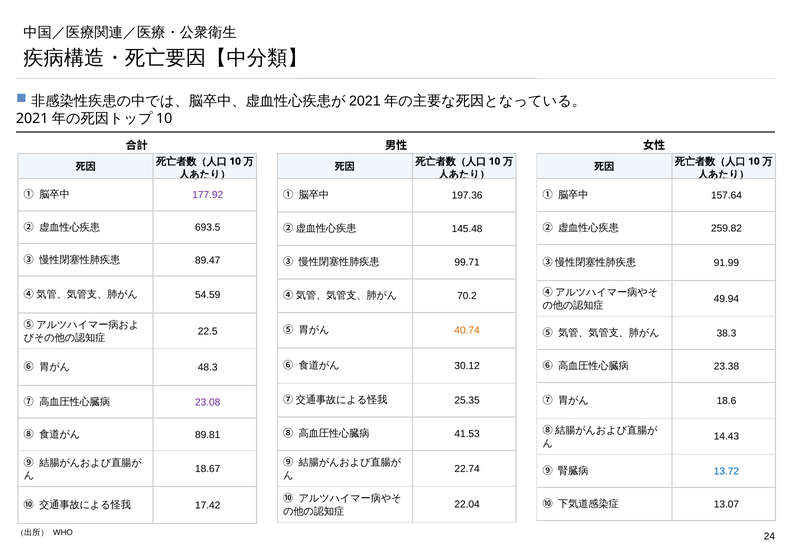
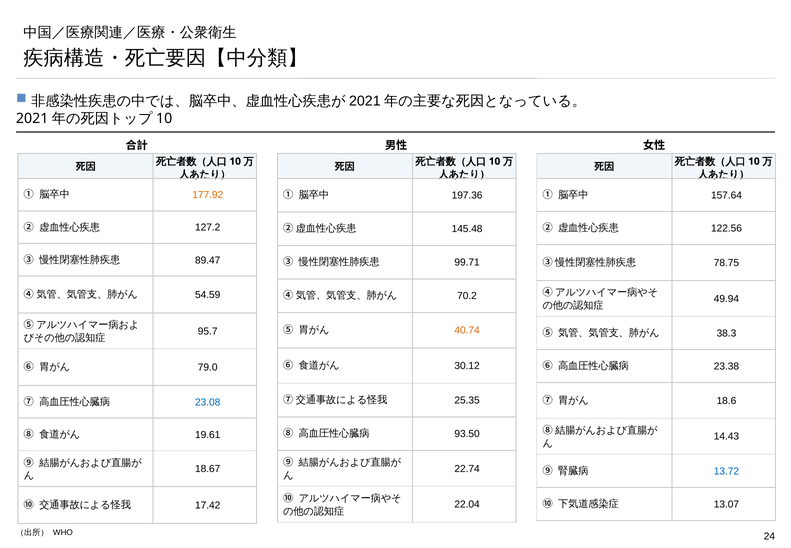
177.92 colour: purple -> orange
693.5: 693.5 -> 127.2
259.82: 259.82 -> 122.56
91.99: 91.99 -> 78.75
22.5: 22.5 -> 95.7
48.3: 48.3 -> 79.0
23.08 colour: purple -> blue
41.53: 41.53 -> 93.50
89.81: 89.81 -> 19.61
